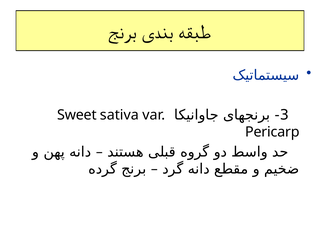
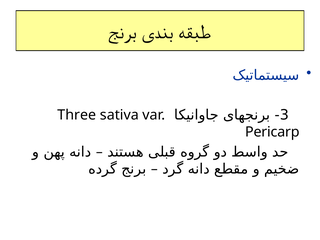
Sweet: Sweet -> Three
